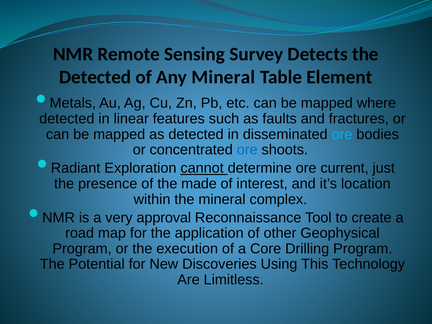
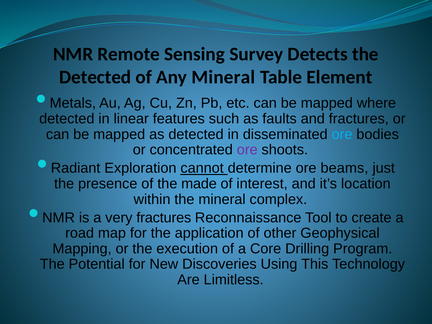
ore at (247, 150) colour: blue -> purple
current: current -> beams
very approval: approval -> fractures
Program at (82, 249): Program -> Mapping
